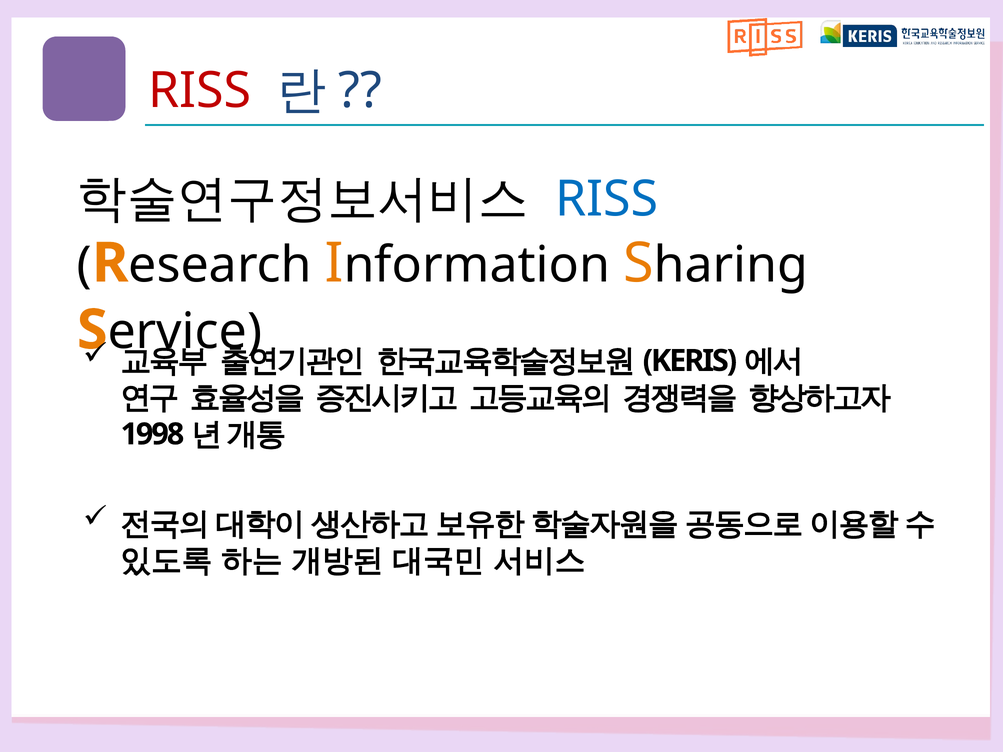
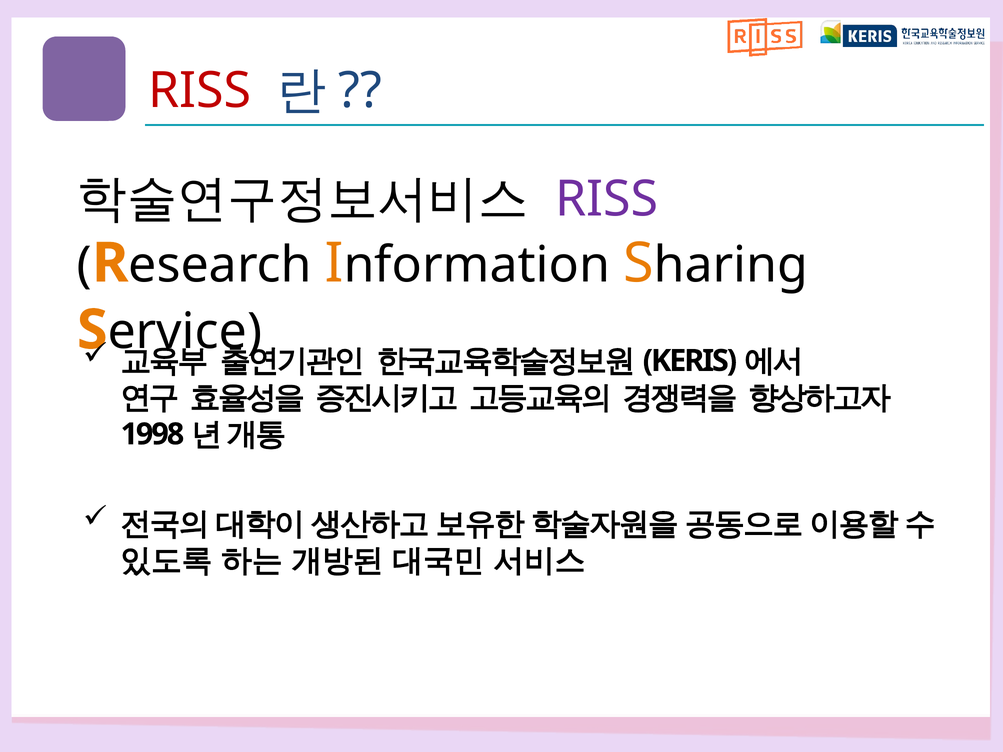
RISS at (607, 199) colour: blue -> purple
